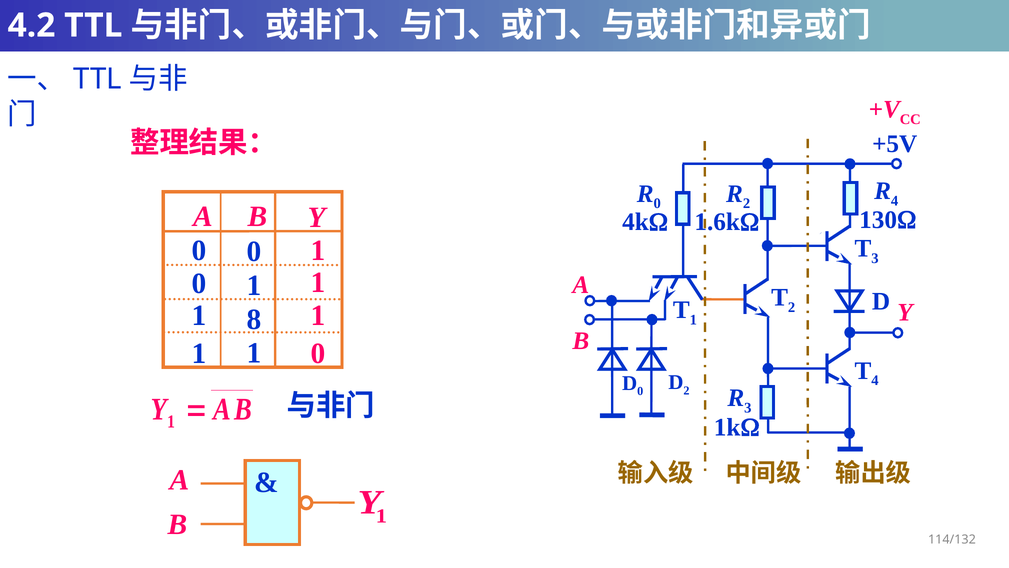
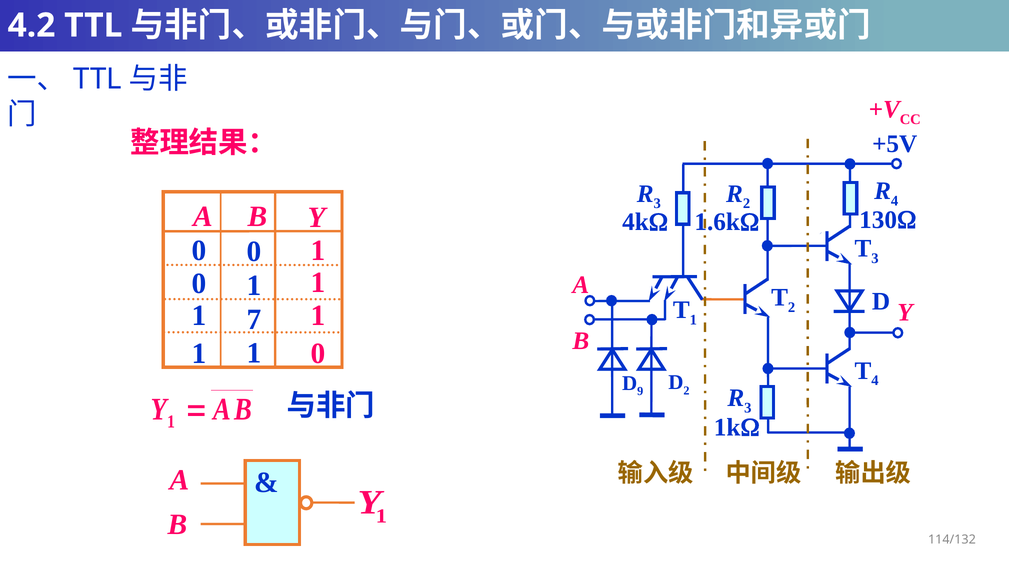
0 at (657, 204): 0 -> 3
8: 8 -> 7
D 0: 0 -> 9
